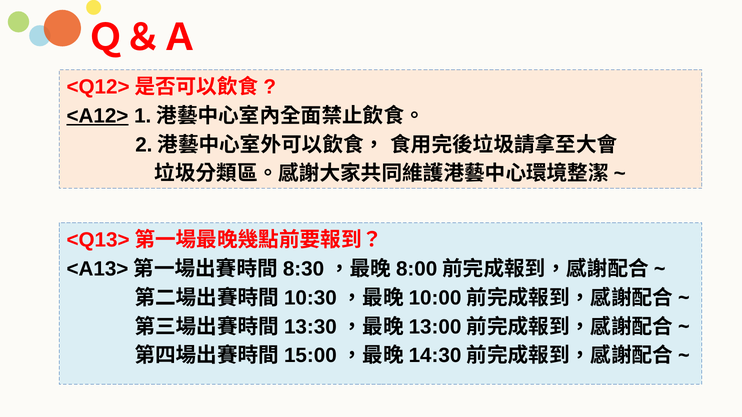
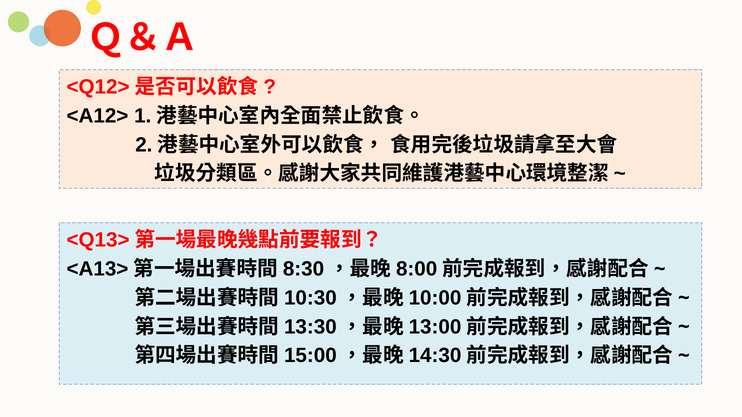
<A12> underline: present -> none
